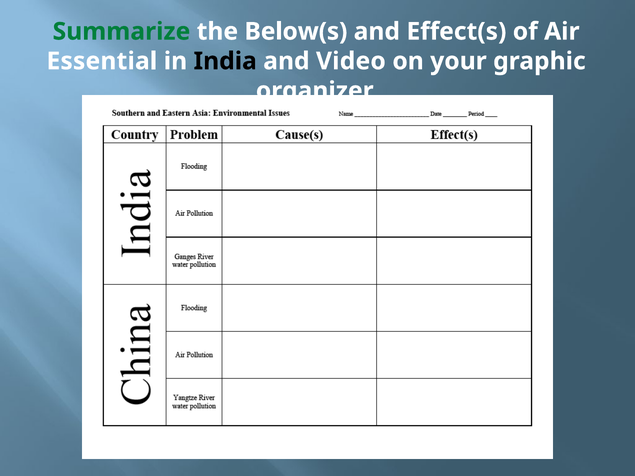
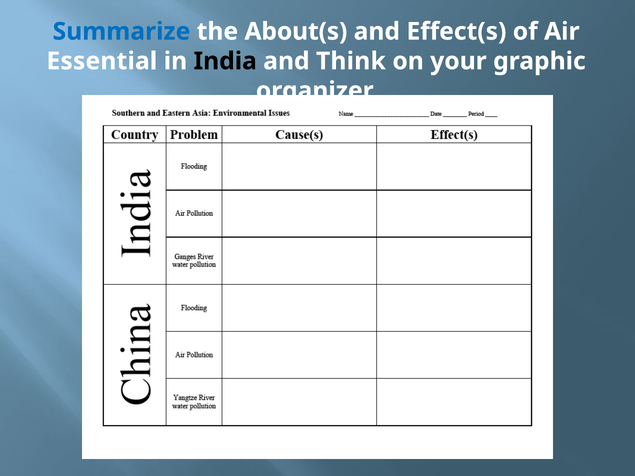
Summarize colour: green -> blue
Below(s: Below(s -> About(s
Video: Video -> Think
